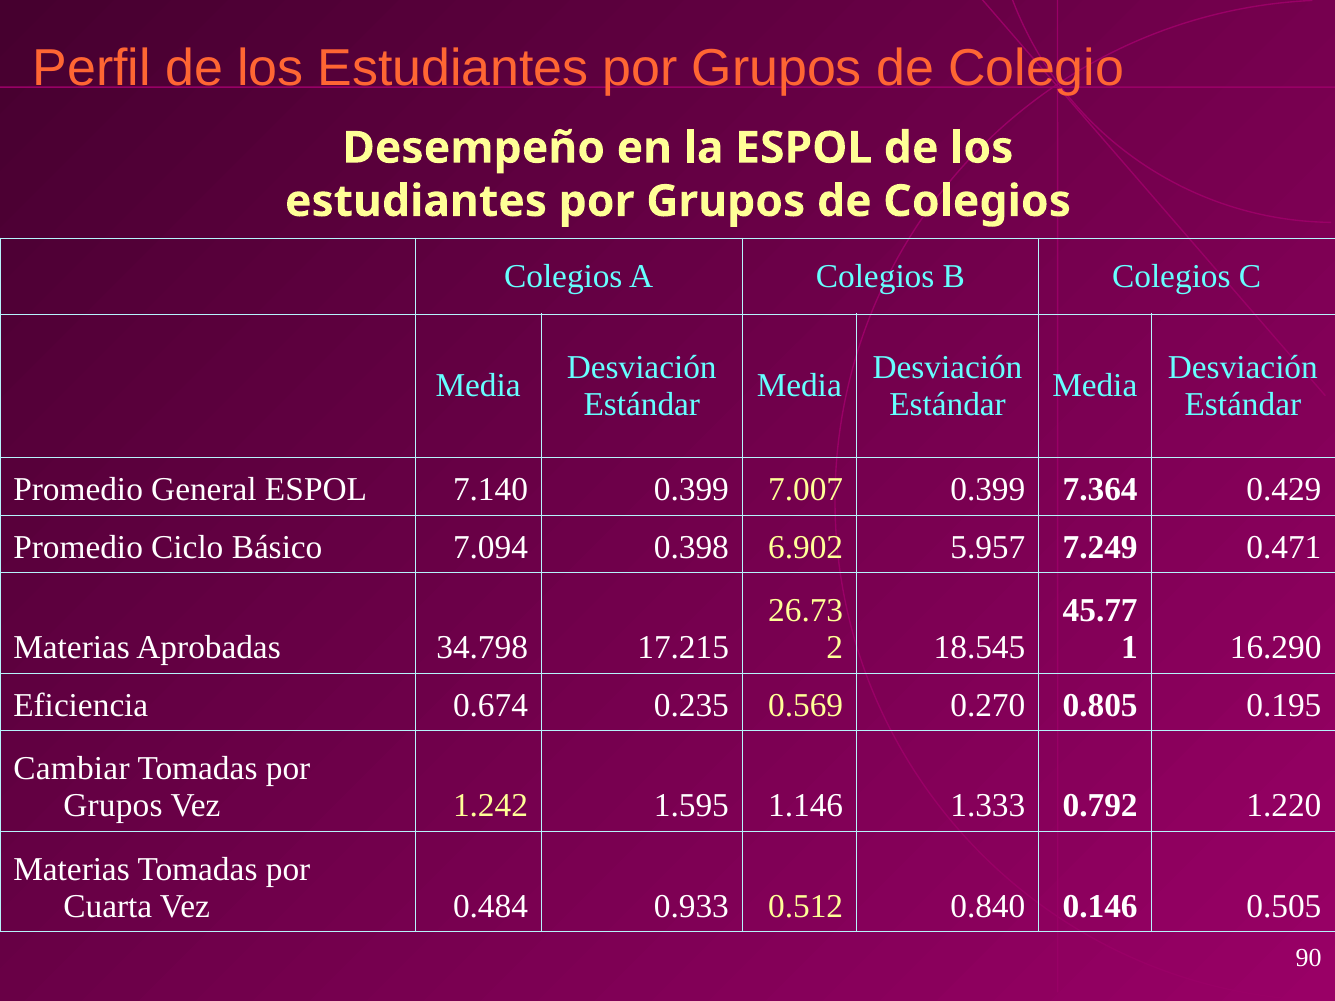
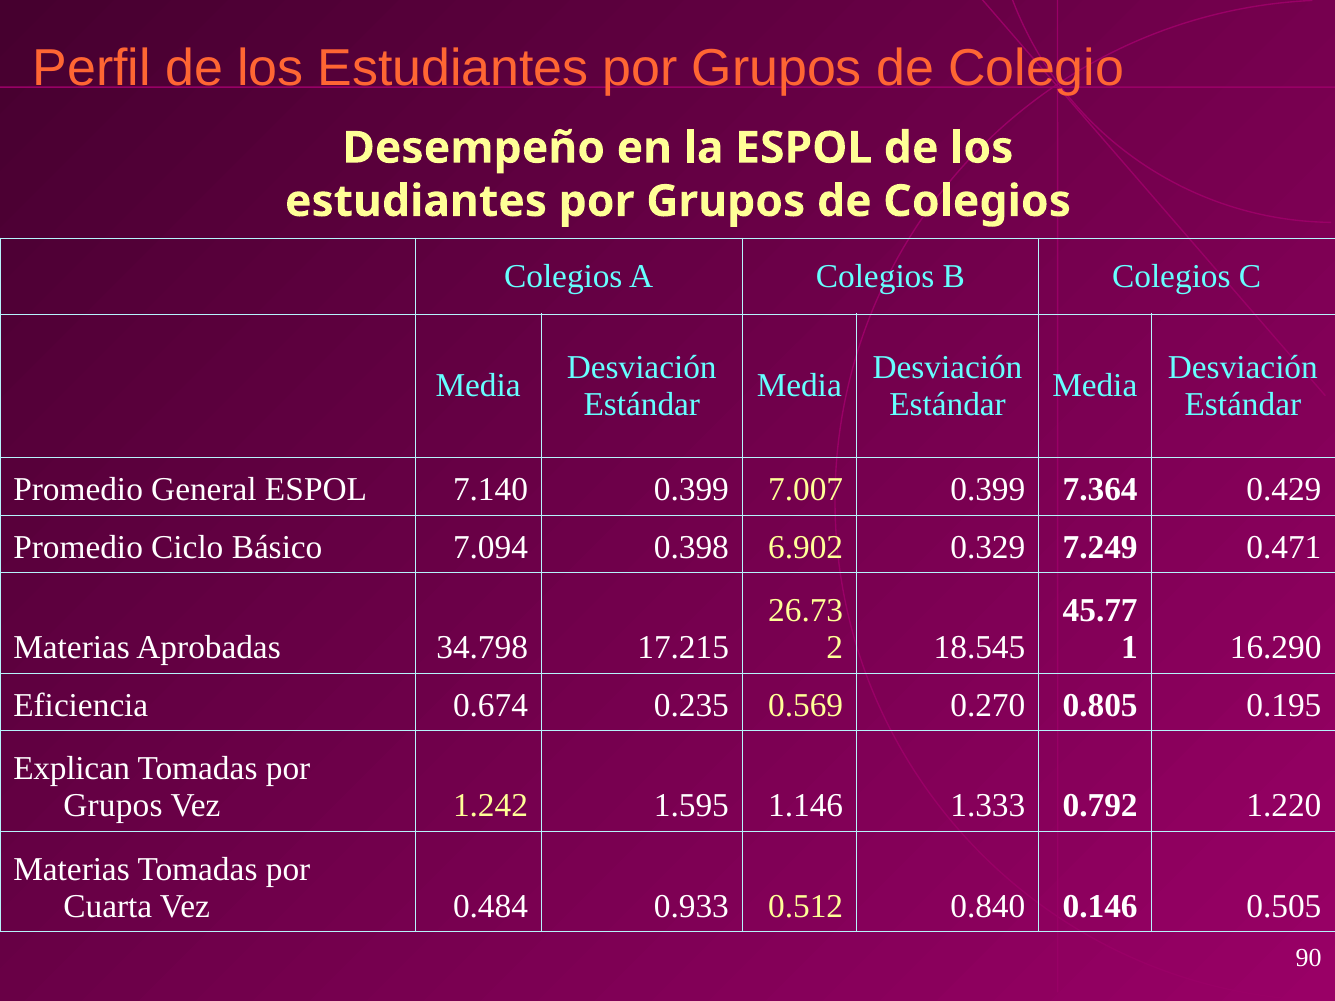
5.957: 5.957 -> 0.329
Cambiar: Cambiar -> Explican
